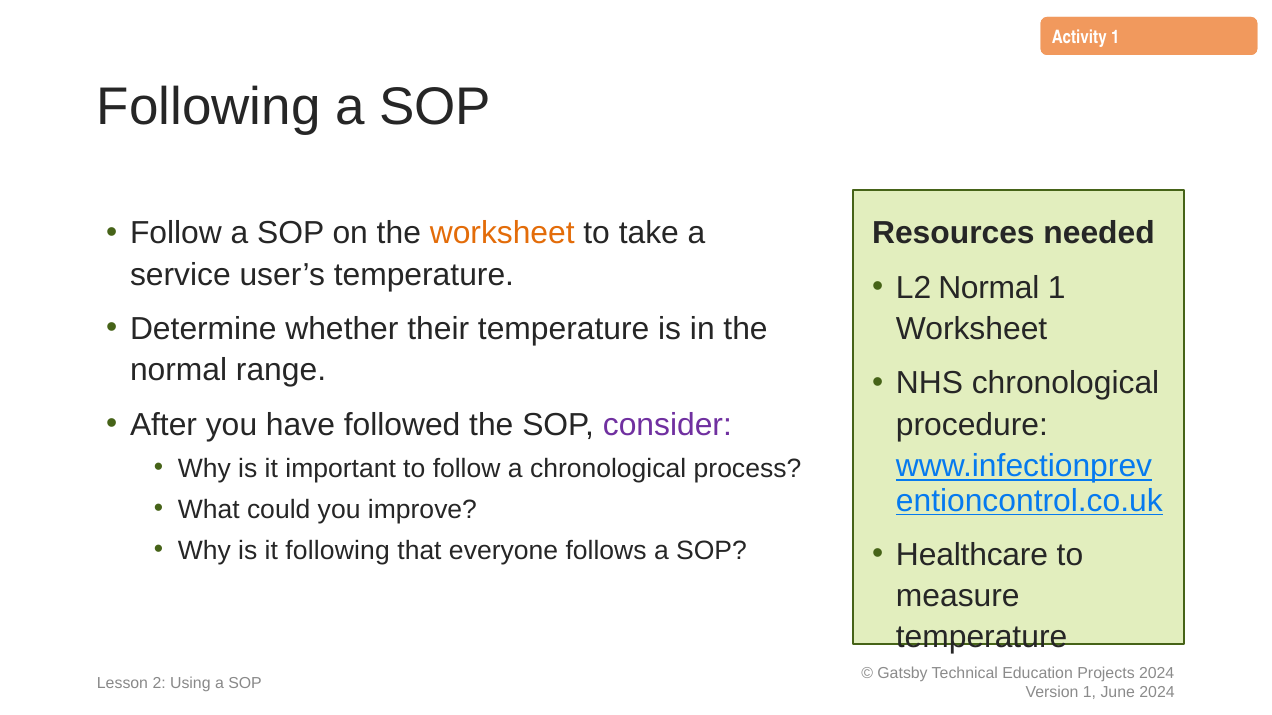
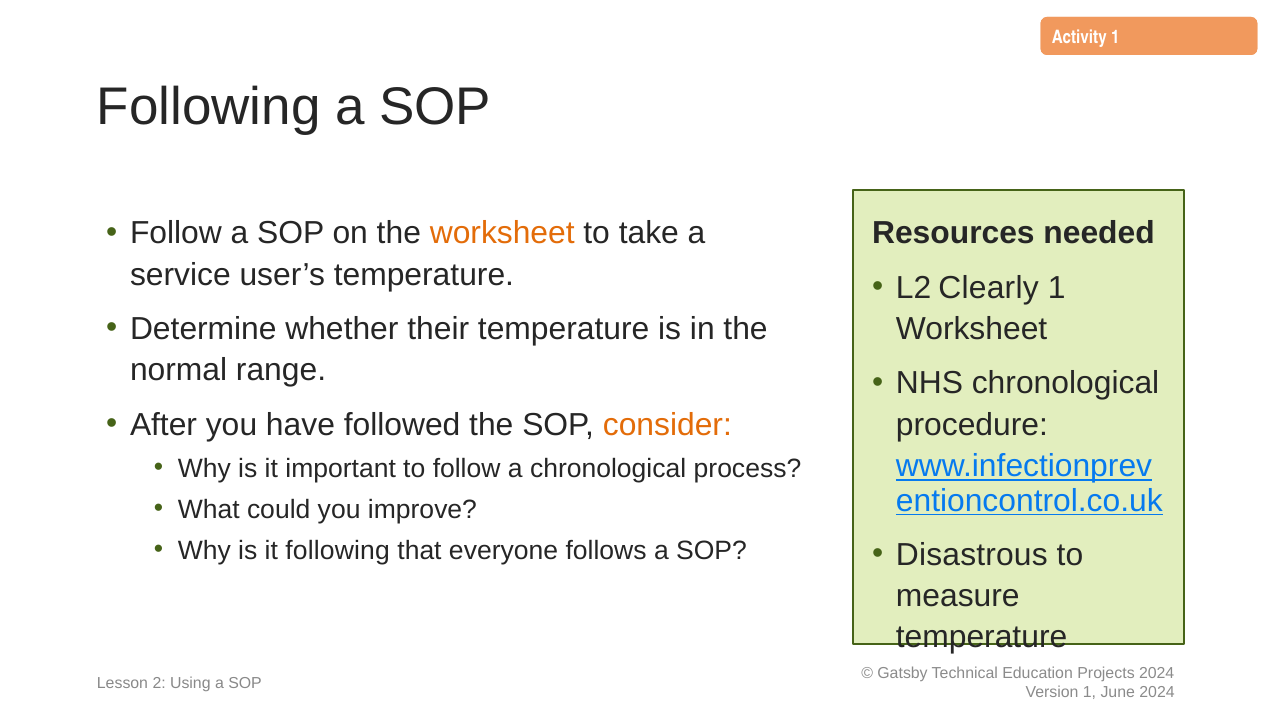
L2 Normal: Normal -> Clearly
consider colour: purple -> orange
Healthcare: Healthcare -> Disastrous
